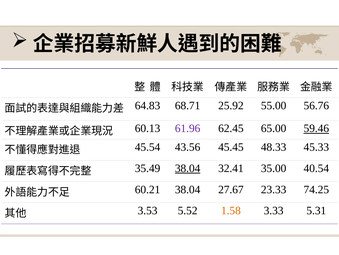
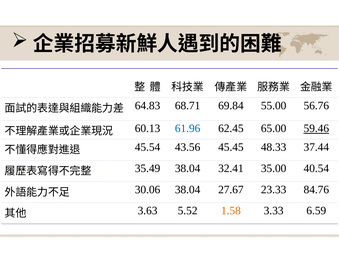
25.92: 25.92 -> 69.84
61.96 colour: purple -> blue
45.33: 45.33 -> 37.44
38.04 at (188, 168) underline: present -> none
60.21: 60.21 -> 30.06
74.25: 74.25 -> 84.76
3.53: 3.53 -> 3.63
5.31: 5.31 -> 6.59
